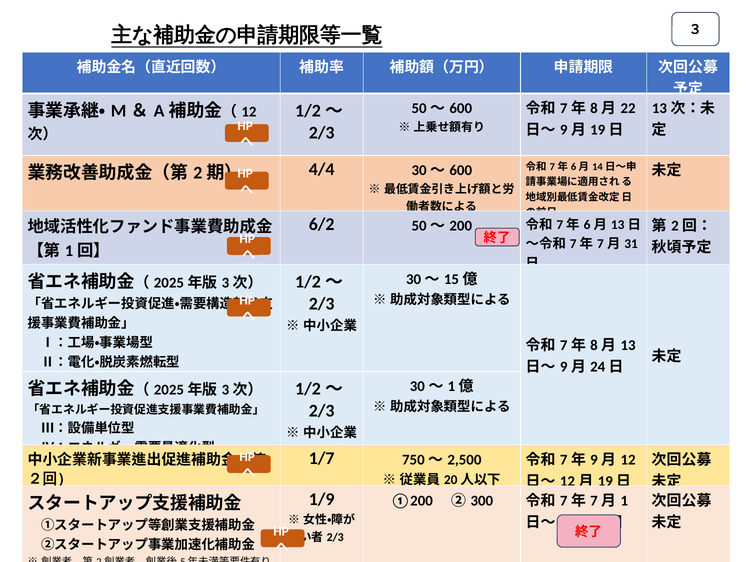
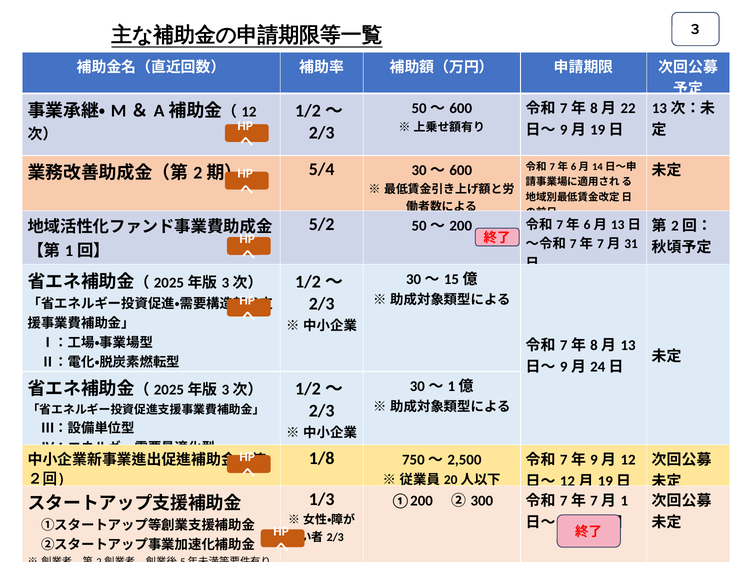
4/4: 4/4 -> 5/4
6/2: 6/2 -> 5/2
1/7: 1/7 -> 1/8
1/9: 1/9 -> 1/3
